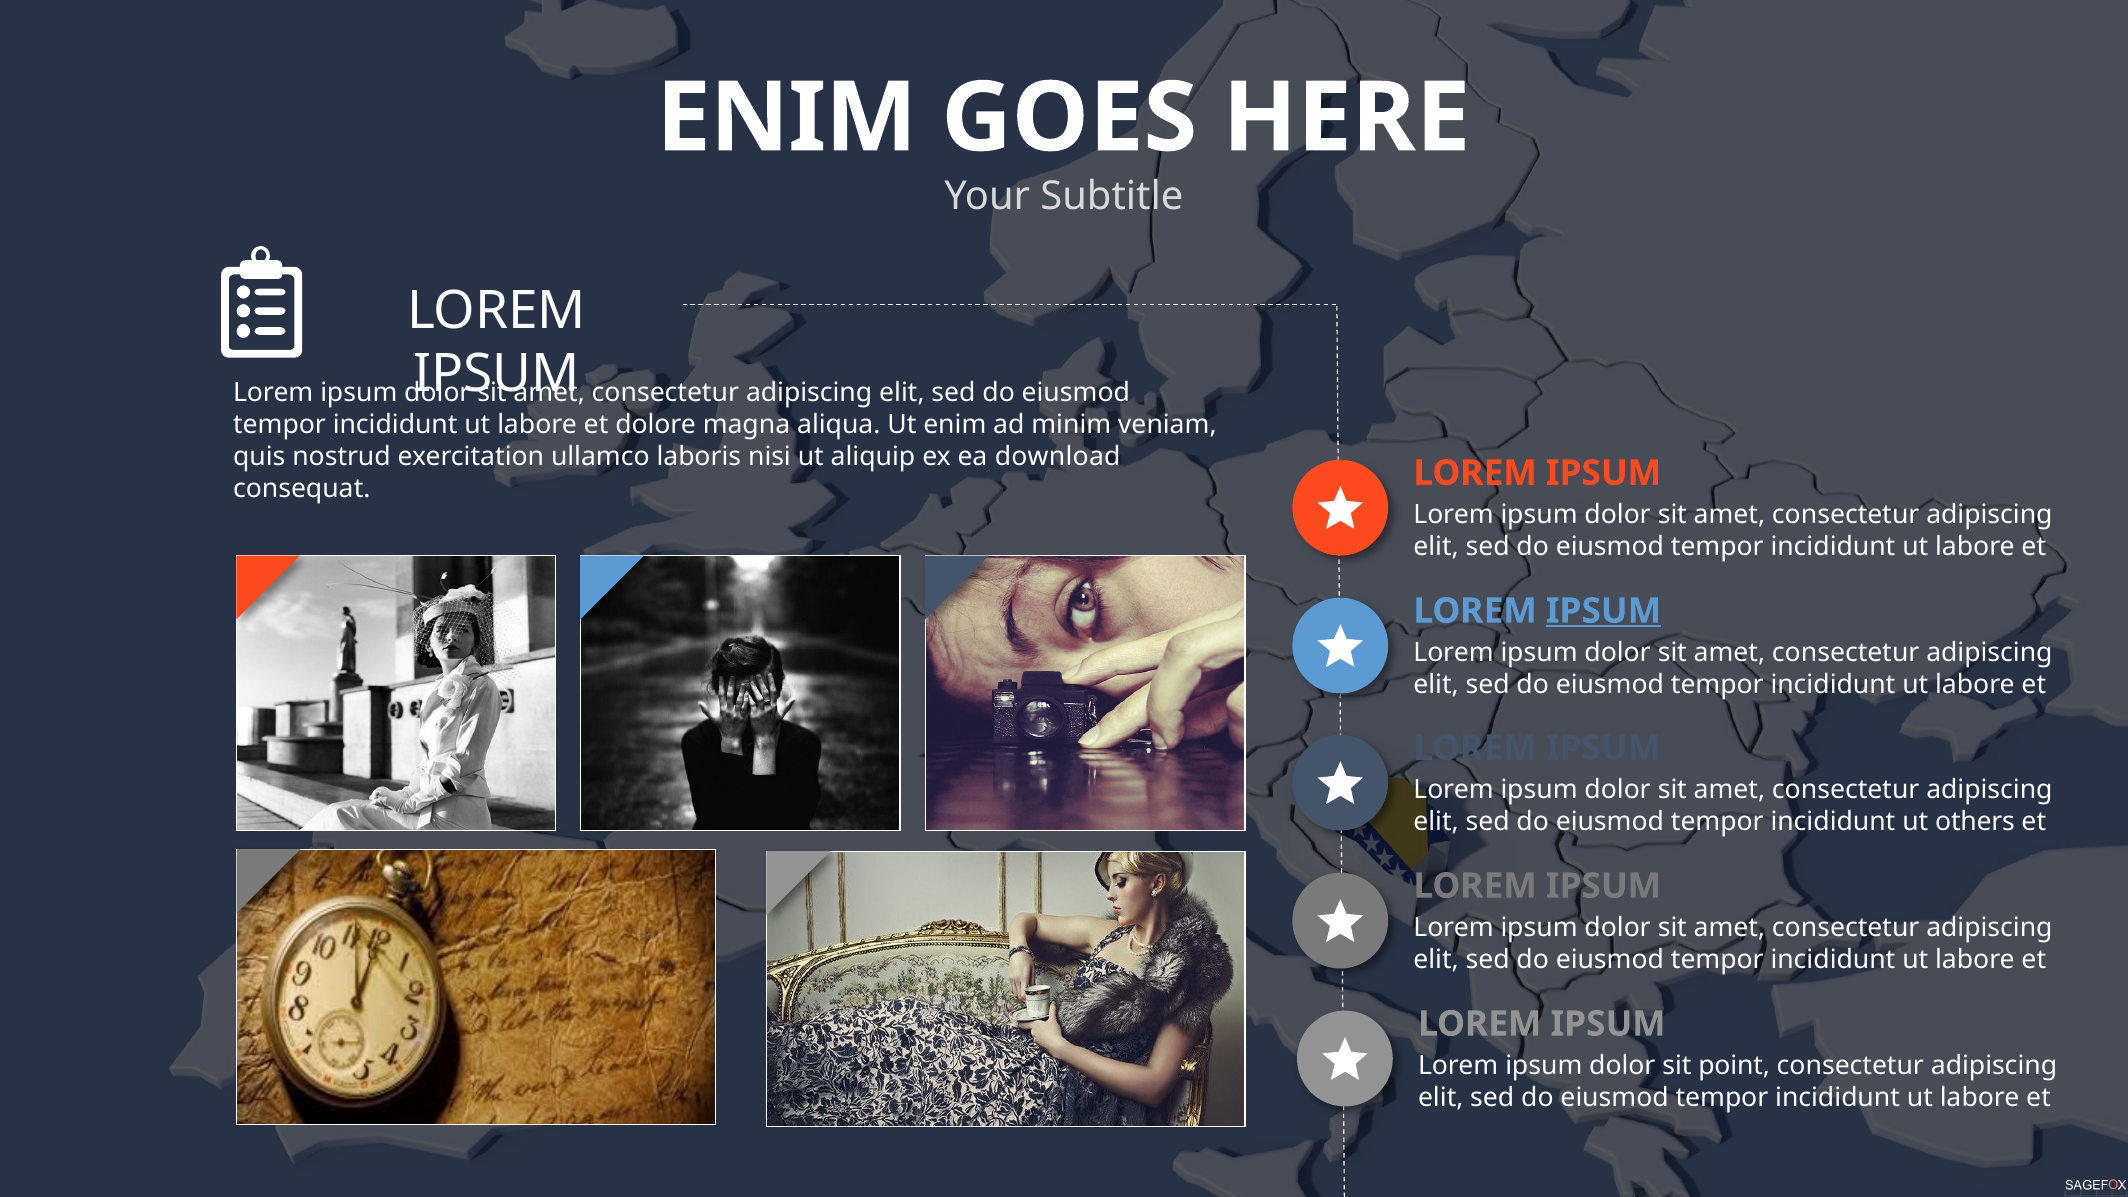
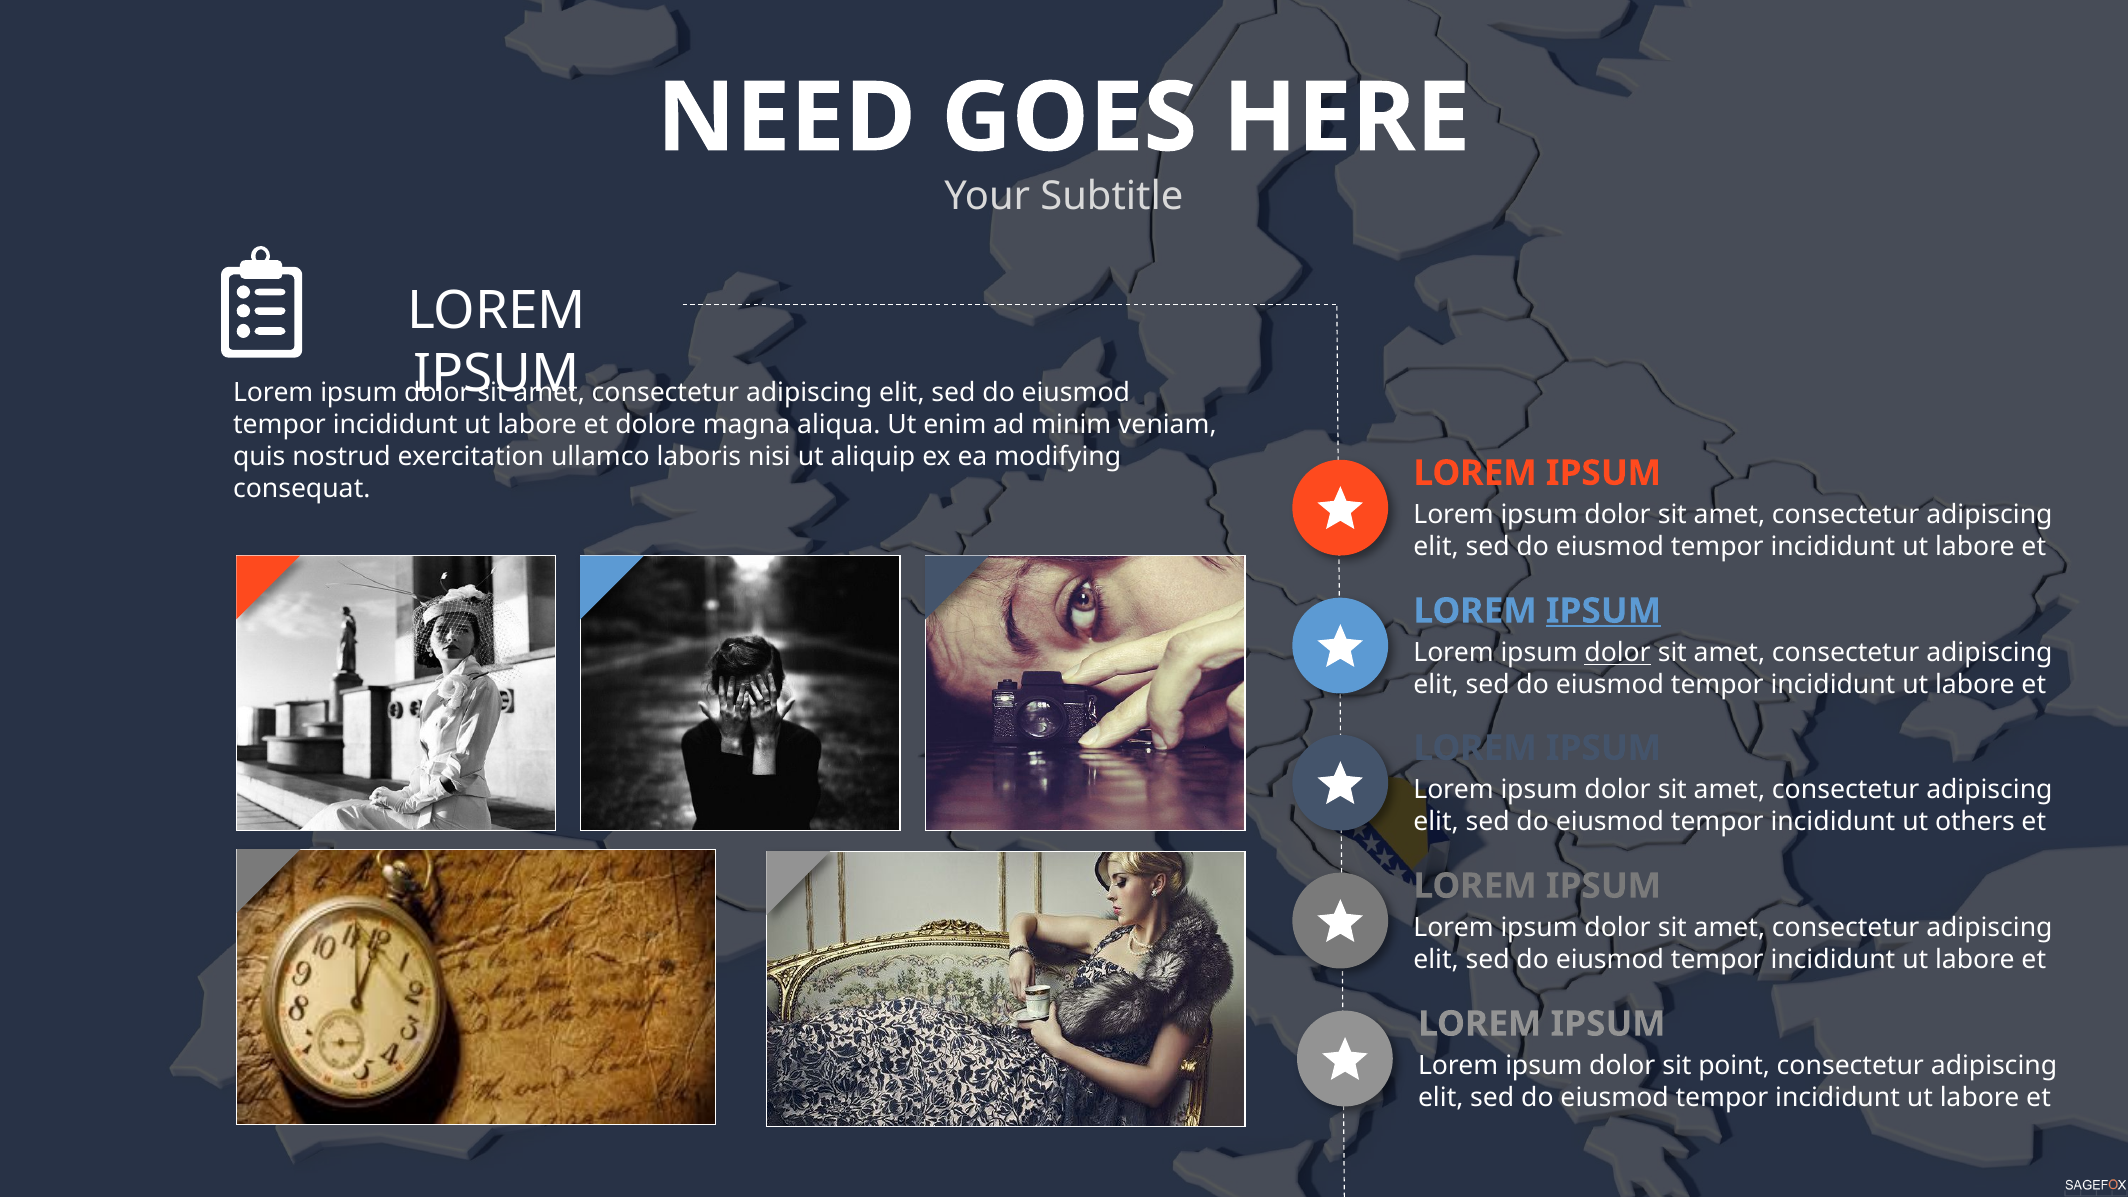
ENIM at (787, 118): ENIM -> NEED
download: download -> modifying
dolor at (1618, 653) underline: none -> present
